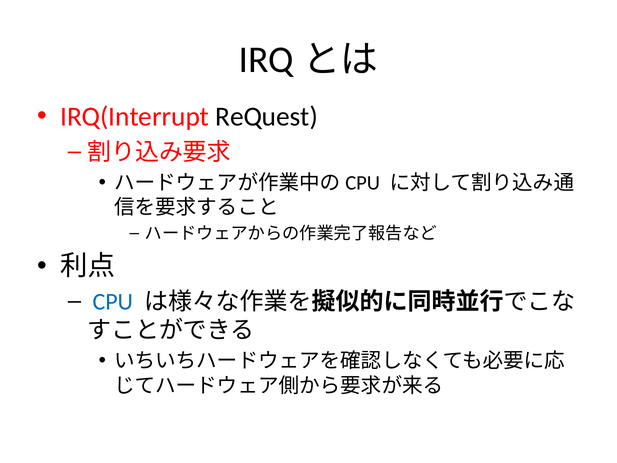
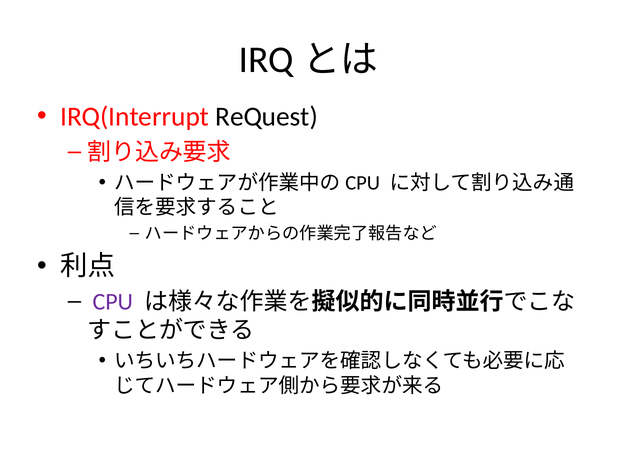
CPU colour: blue -> purple
